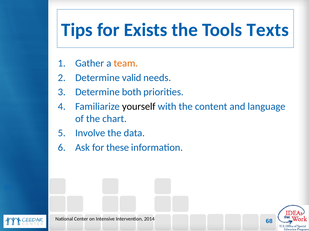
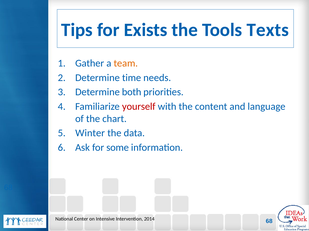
valid: valid -> time
yourself colour: black -> red
Involve: Involve -> Winter
these: these -> some
